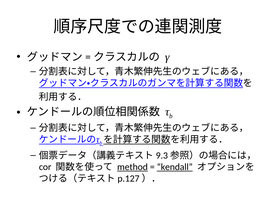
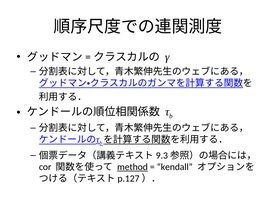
kendall underline: present -> none
